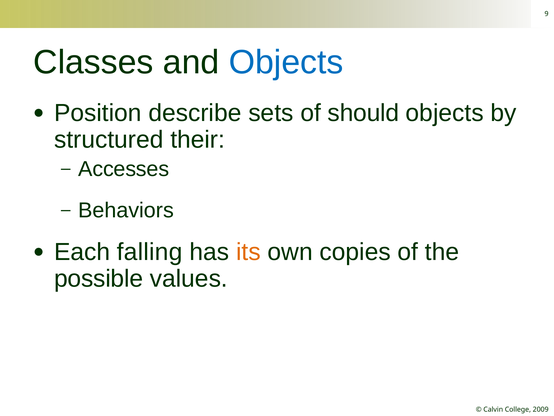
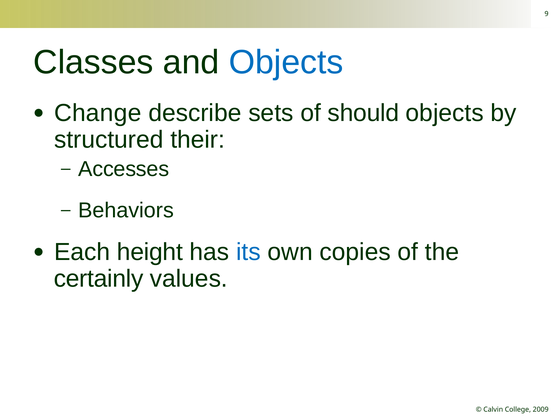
Position: Position -> Change
falling: falling -> height
its colour: orange -> blue
possible: possible -> certainly
